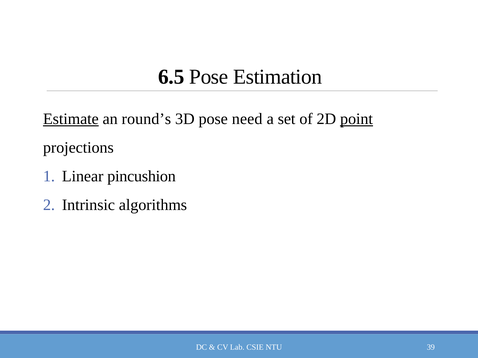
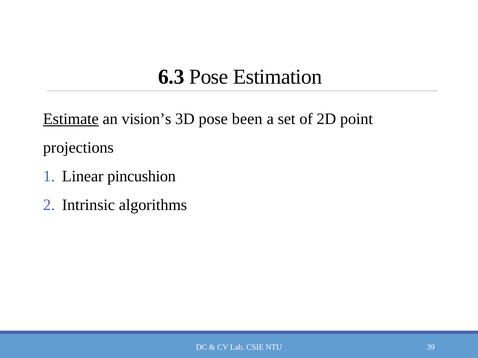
6.5: 6.5 -> 6.3
round’s: round’s -> vision’s
need: need -> been
point underline: present -> none
